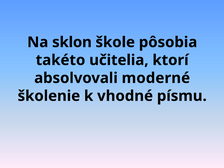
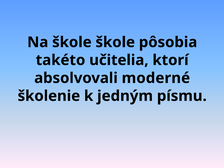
Na sklon: sklon -> škole
vhodné: vhodné -> jedným
